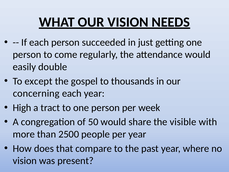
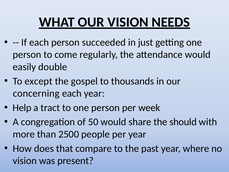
High: High -> Help
visible: visible -> should
